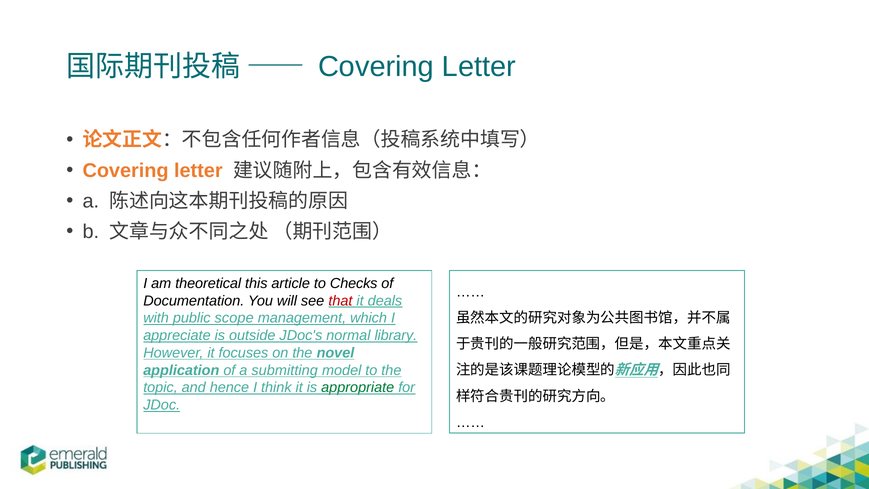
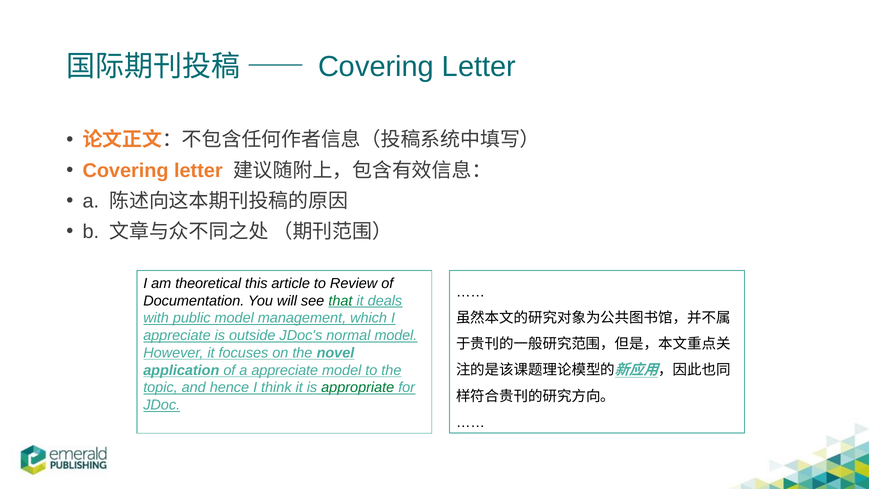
Checks: Checks -> Review
that colour: red -> green
public scope: scope -> model
normal library: library -> model
a submitting: submitting -> appreciate
